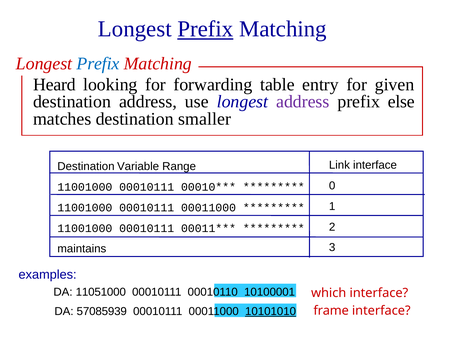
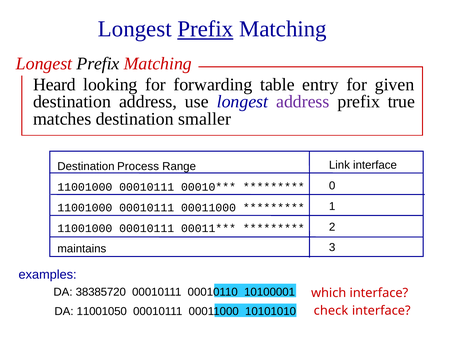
Prefix at (98, 64) colour: blue -> black
else: else -> true
Variable: Variable -> Process
11051000: 11051000 -> 38385720
57085939: 57085939 -> 11001050
10101010 underline: present -> none
frame: frame -> check
